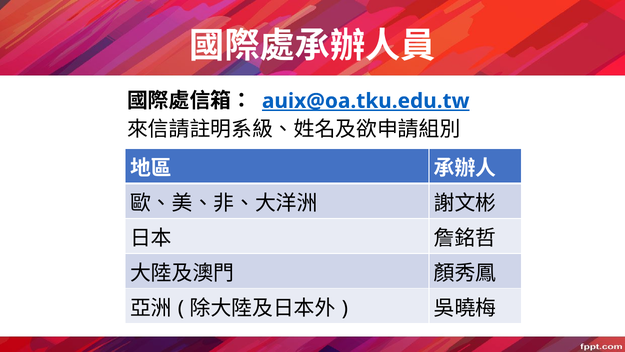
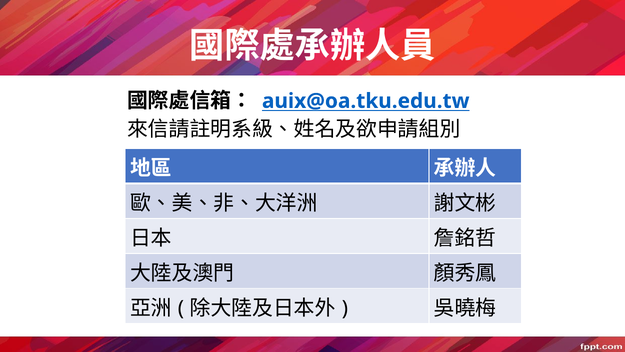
auix@oa.tku.edu.tw underline: present -> none
